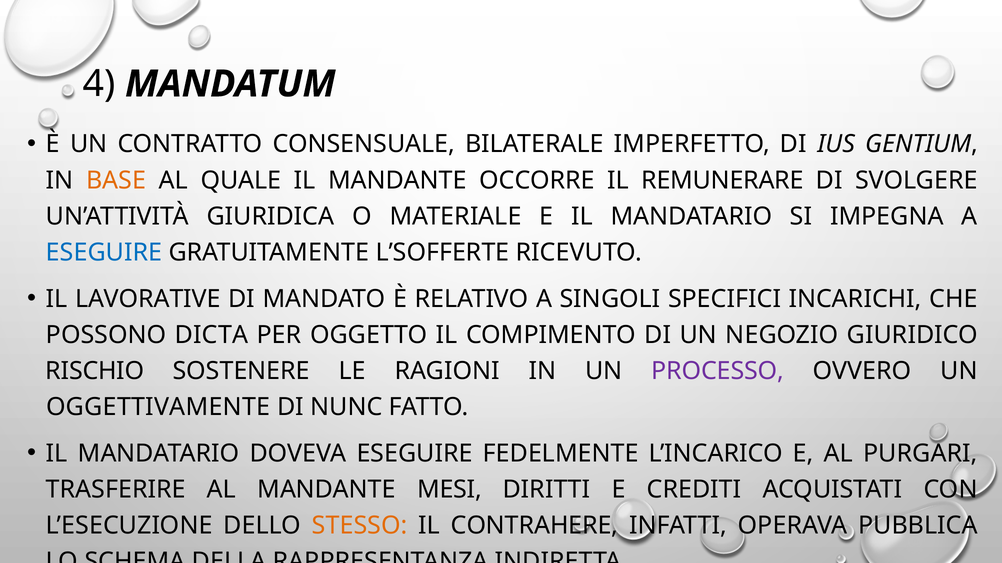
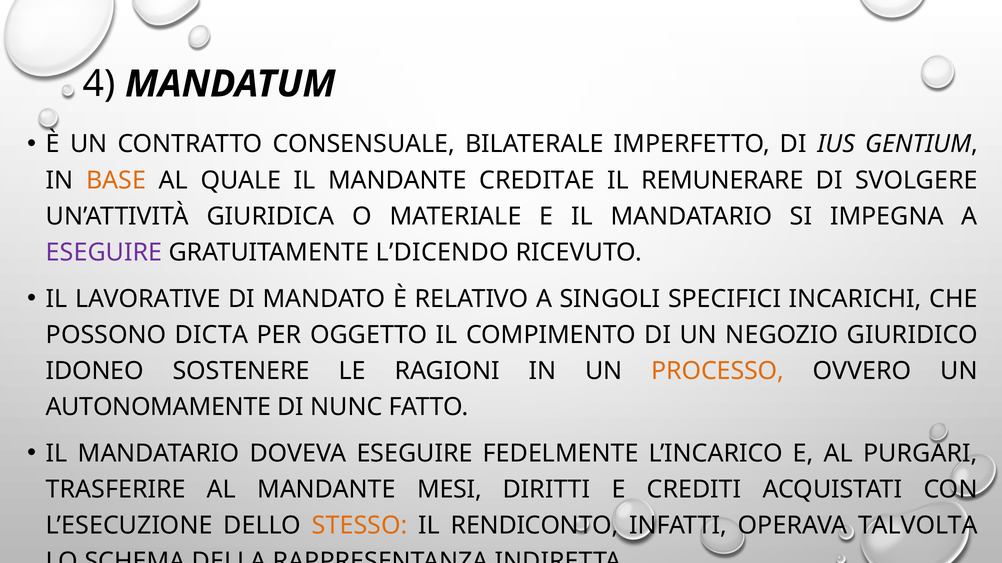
OCCORRE: OCCORRE -> CREDITAE
ESEGUIRE at (104, 253) colour: blue -> purple
L’SOFFERTE: L’SOFFERTE -> L’DICENDO
RISCHIO: RISCHIO -> IDONEO
PROCESSO colour: purple -> orange
OGGETTIVAMENTE: OGGETTIVAMENTE -> AUTONOMAMENTE
CONTRAHERE: CONTRAHERE -> RENDICONTO
PUBBLICA: PUBBLICA -> TALVOLTA
